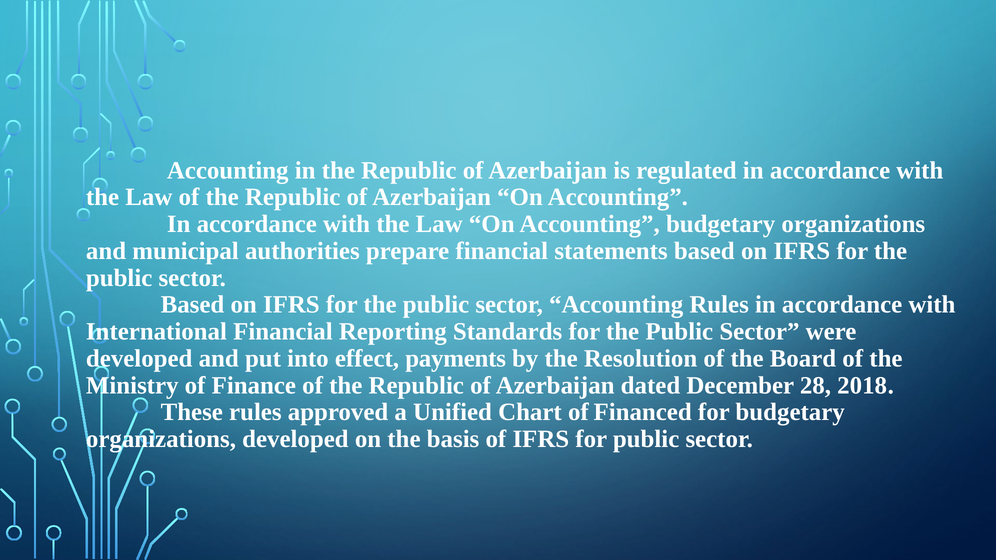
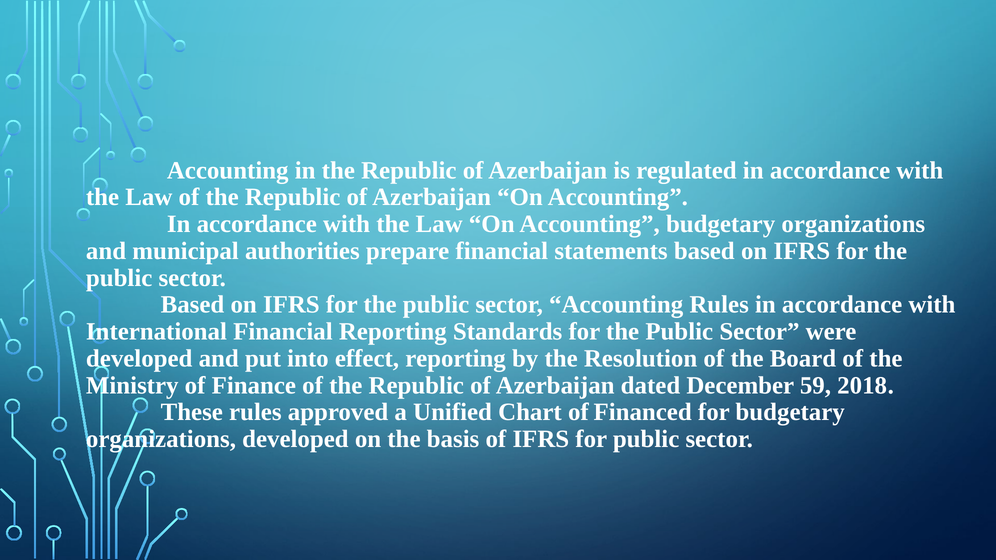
effect payments: payments -> reporting
28: 28 -> 59
